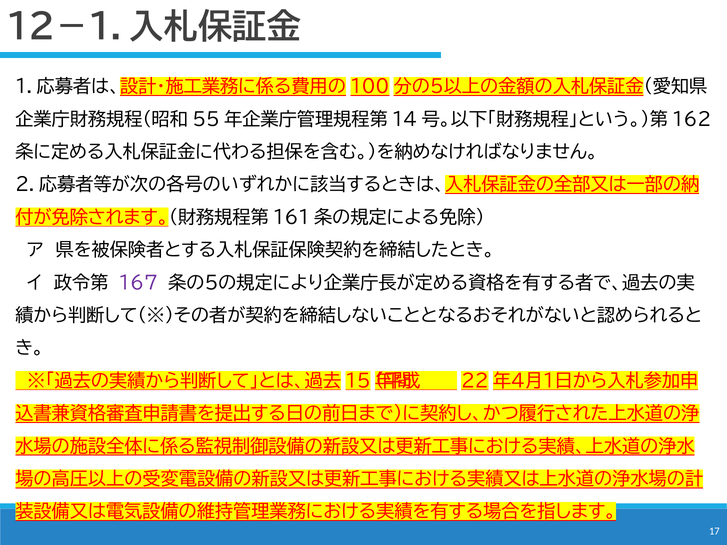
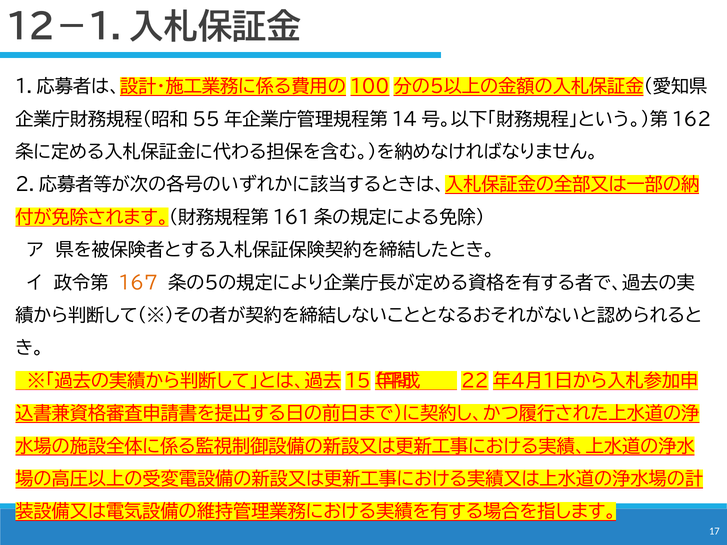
167 colour: purple -> orange
